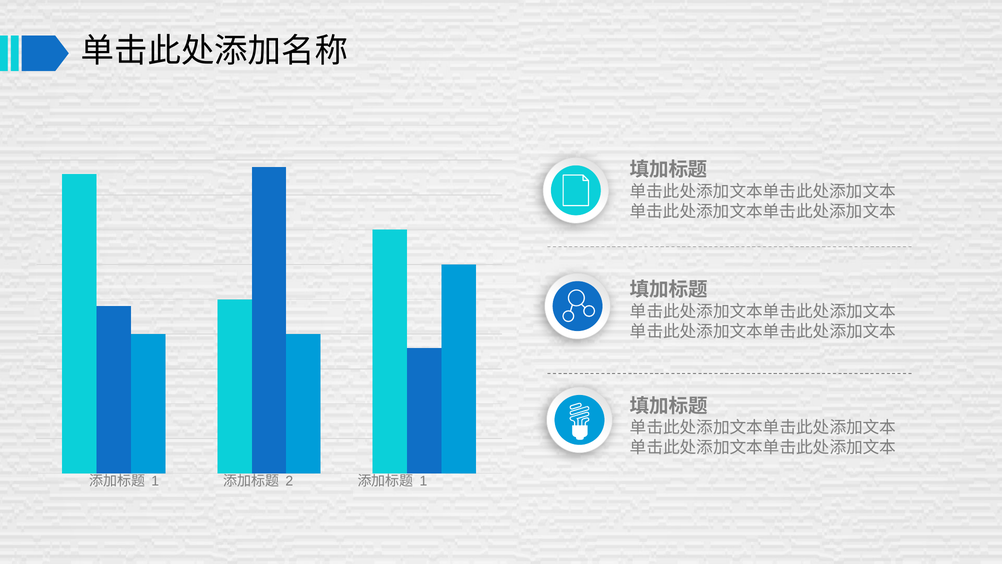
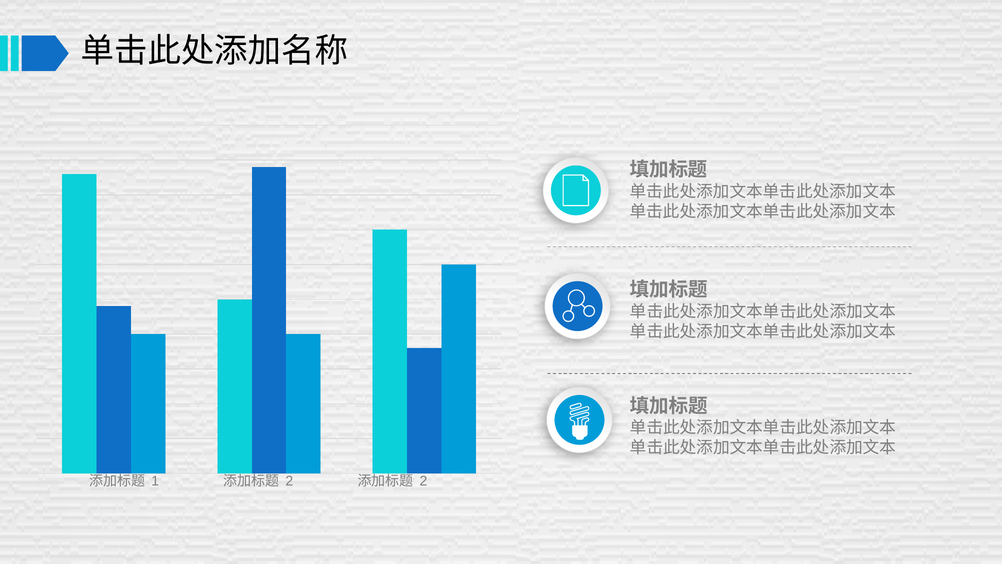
1 at (423, 481): 1 -> 2
